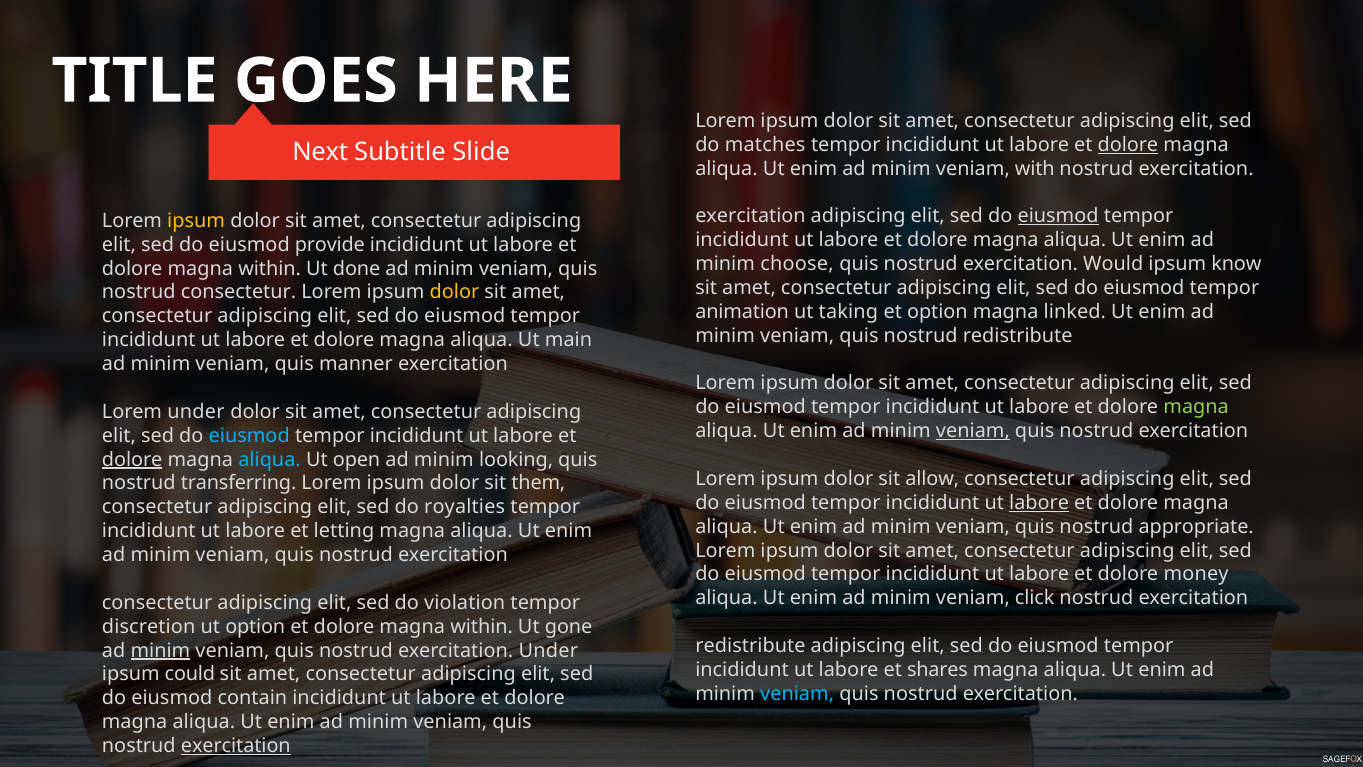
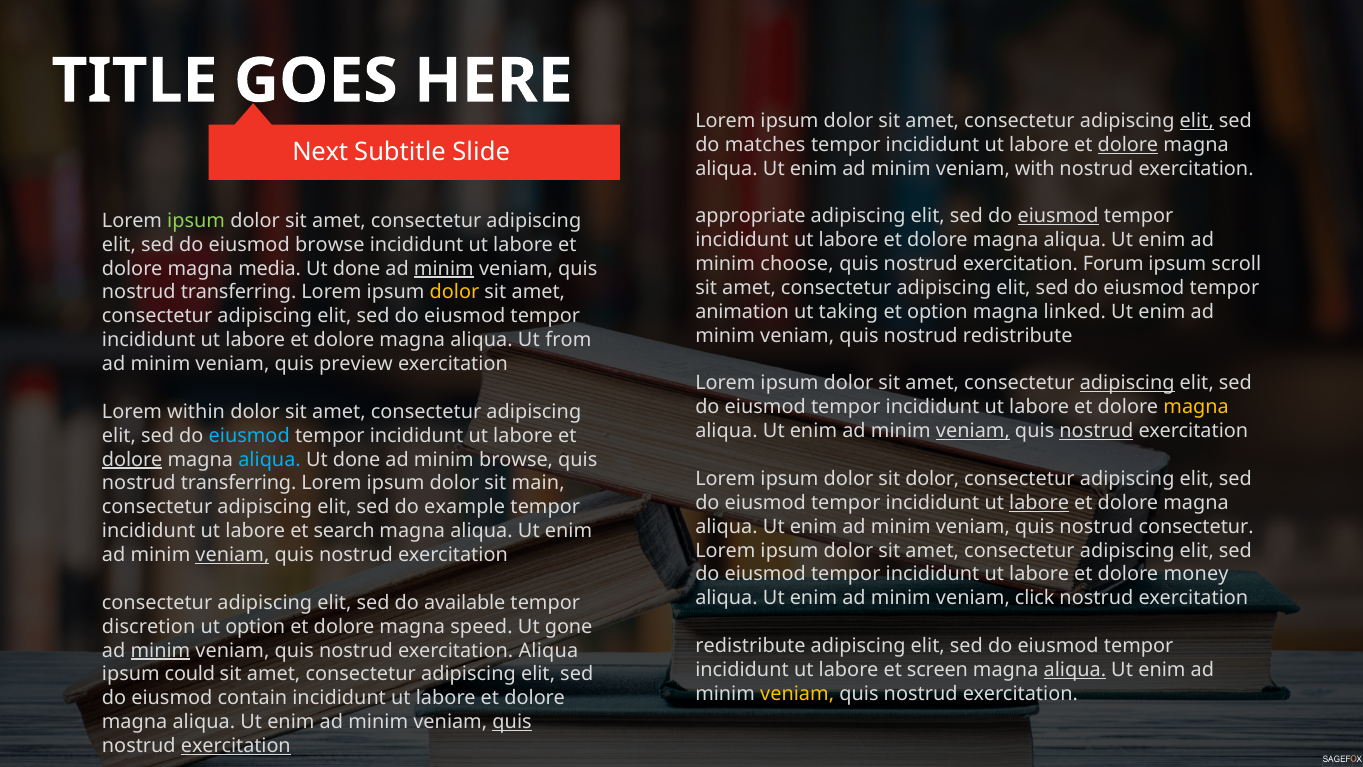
elit at (1197, 121) underline: none -> present
exercitation at (750, 216): exercitation -> appropriate
ipsum at (196, 221) colour: yellow -> light green
eiusmod provide: provide -> browse
Would: Would -> Forum
know: know -> scroll
within at (270, 268): within -> media
minim at (444, 268) underline: none -> present
consectetur at (239, 292): consectetur -> transferring
main: main -> from
manner: manner -> preview
adipiscing at (1127, 383) underline: none -> present
magna at (1196, 407) colour: light green -> yellow
Lorem under: under -> within
nostrud at (1096, 431) underline: none -> present
open at (357, 459): open -> done
minim looking: looking -> browse
sit allow: allow -> dolor
them: them -> main
royalties: royalties -> example
nostrud appropriate: appropriate -> consectetur
letting: letting -> search
veniam at (232, 555) underline: none -> present
violation: violation -> available
within at (482, 626): within -> speed
exercitation Under: Under -> Aliqua
shares: shares -> screen
aliqua at (1075, 670) underline: none -> present
veniam at (797, 693) colour: light blue -> yellow
quis at (512, 722) underline: none -> present
